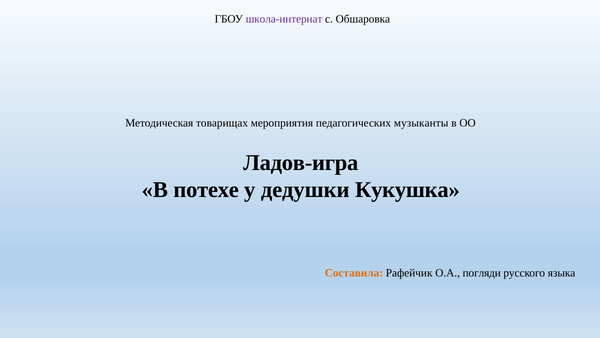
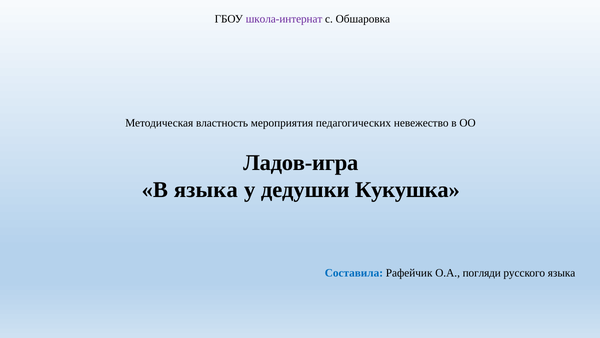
товарищах: товарищах -> властность
музыканты: музыканты -> невежество
В потехе: потехе -> языка
Составила colour: orange -> blue
